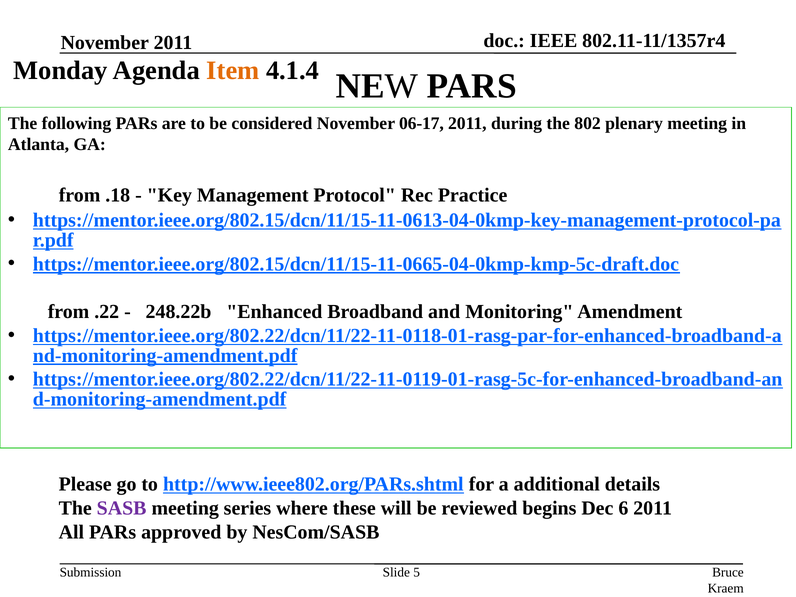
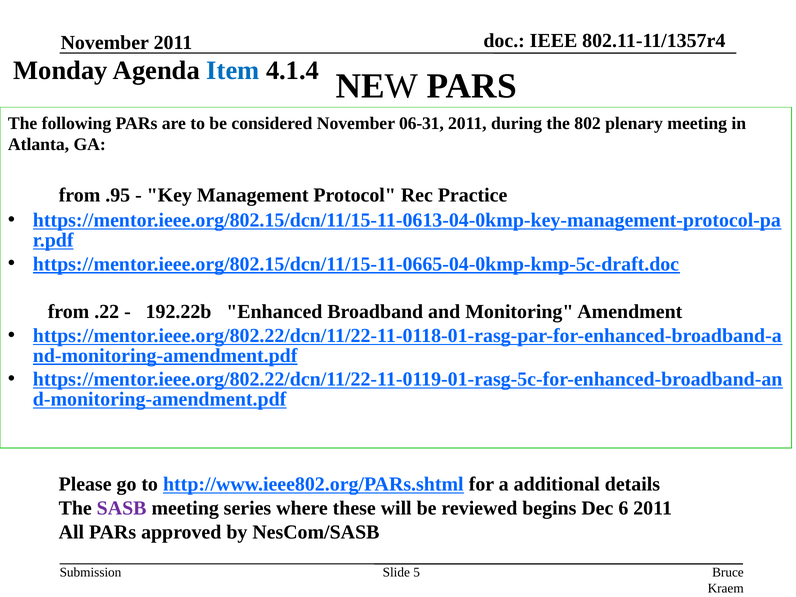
Item colour: orange -> blue
06-17: 06-17 -> 06-31
.18: .18 -> .95
248.22b: 248.22b -> 192.22b
